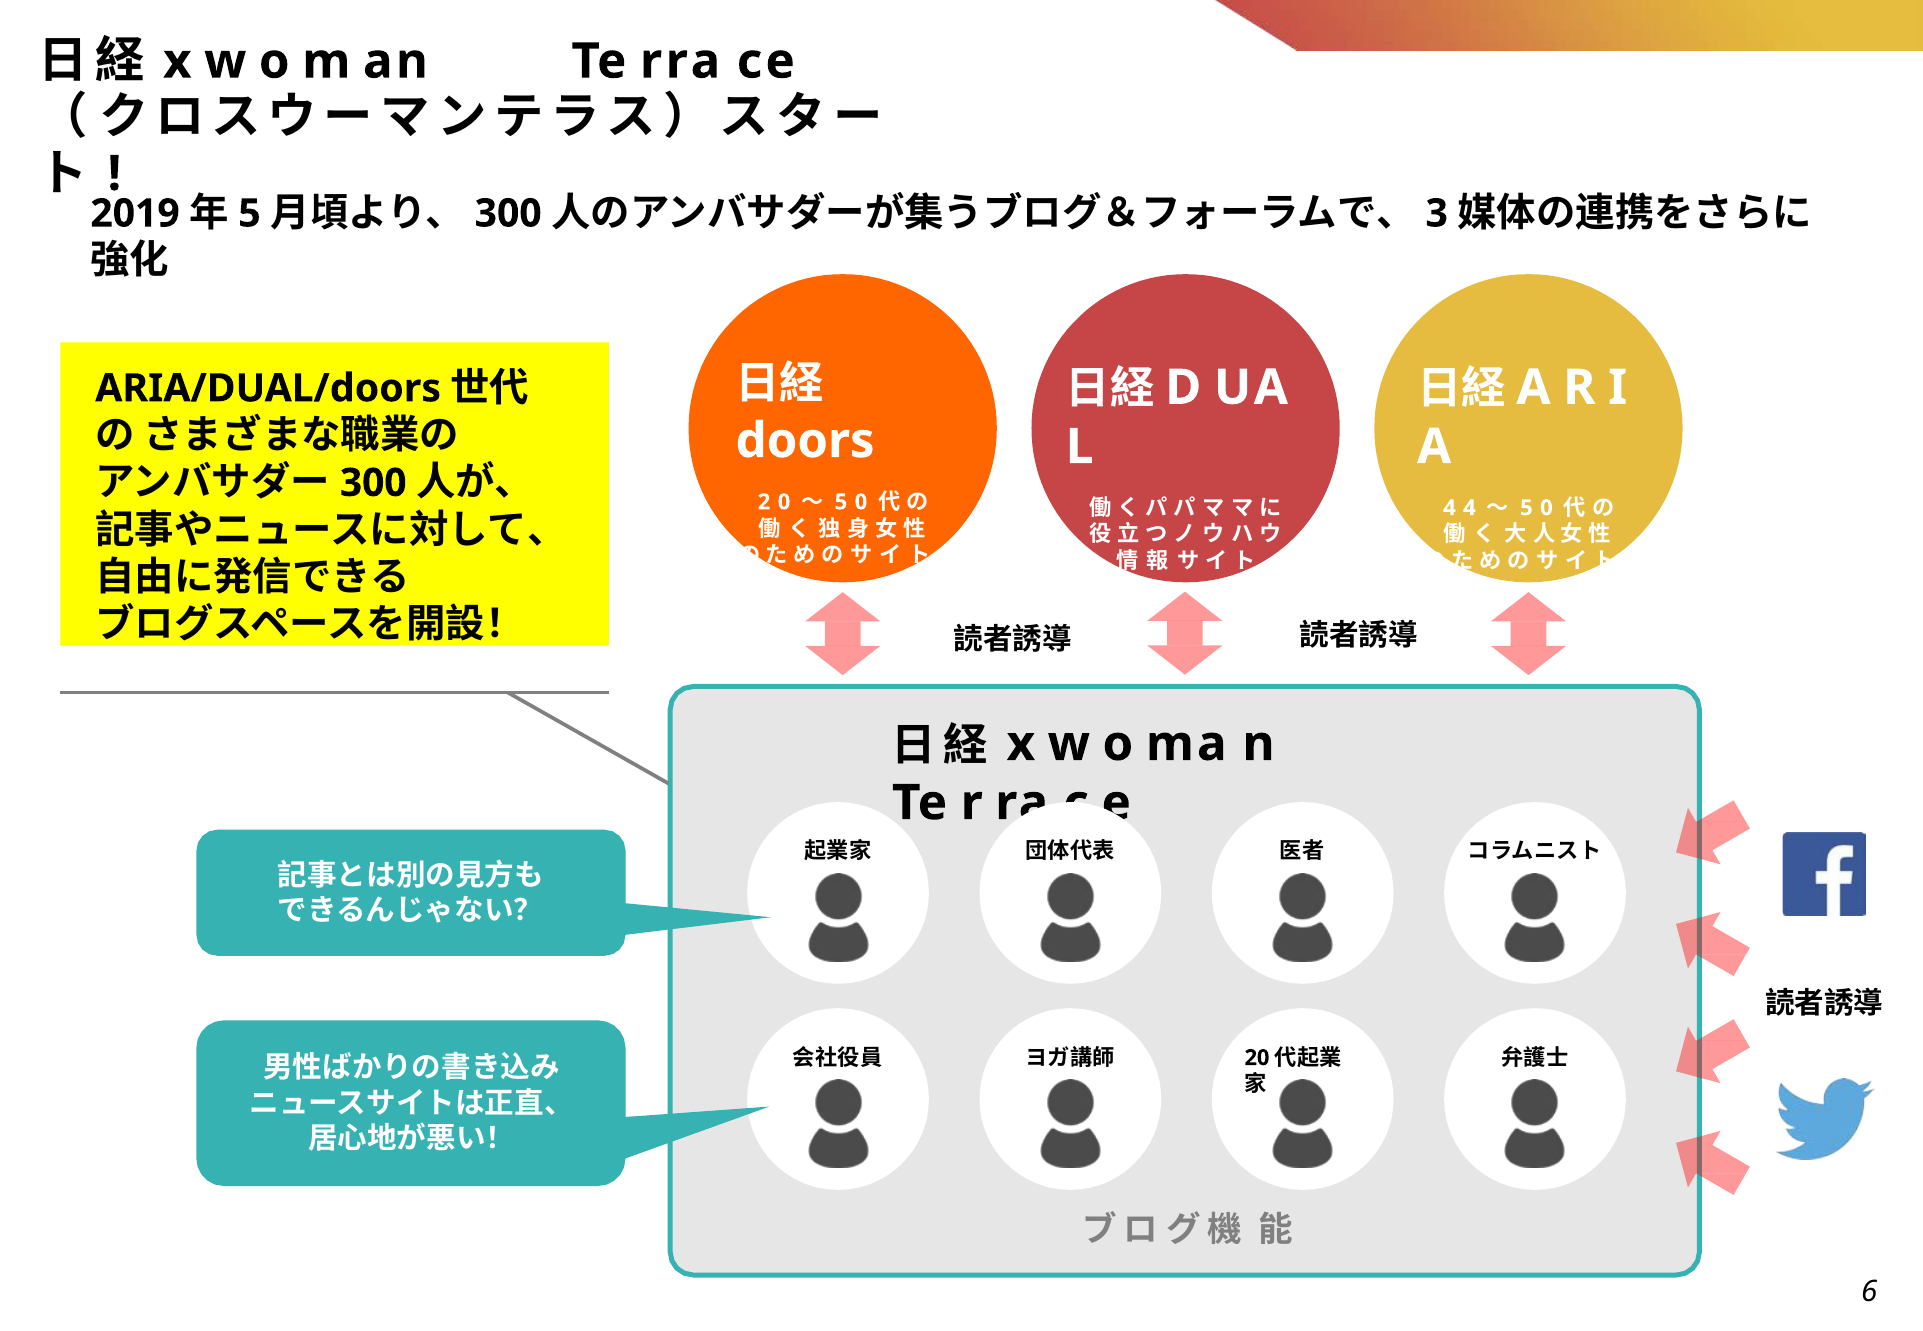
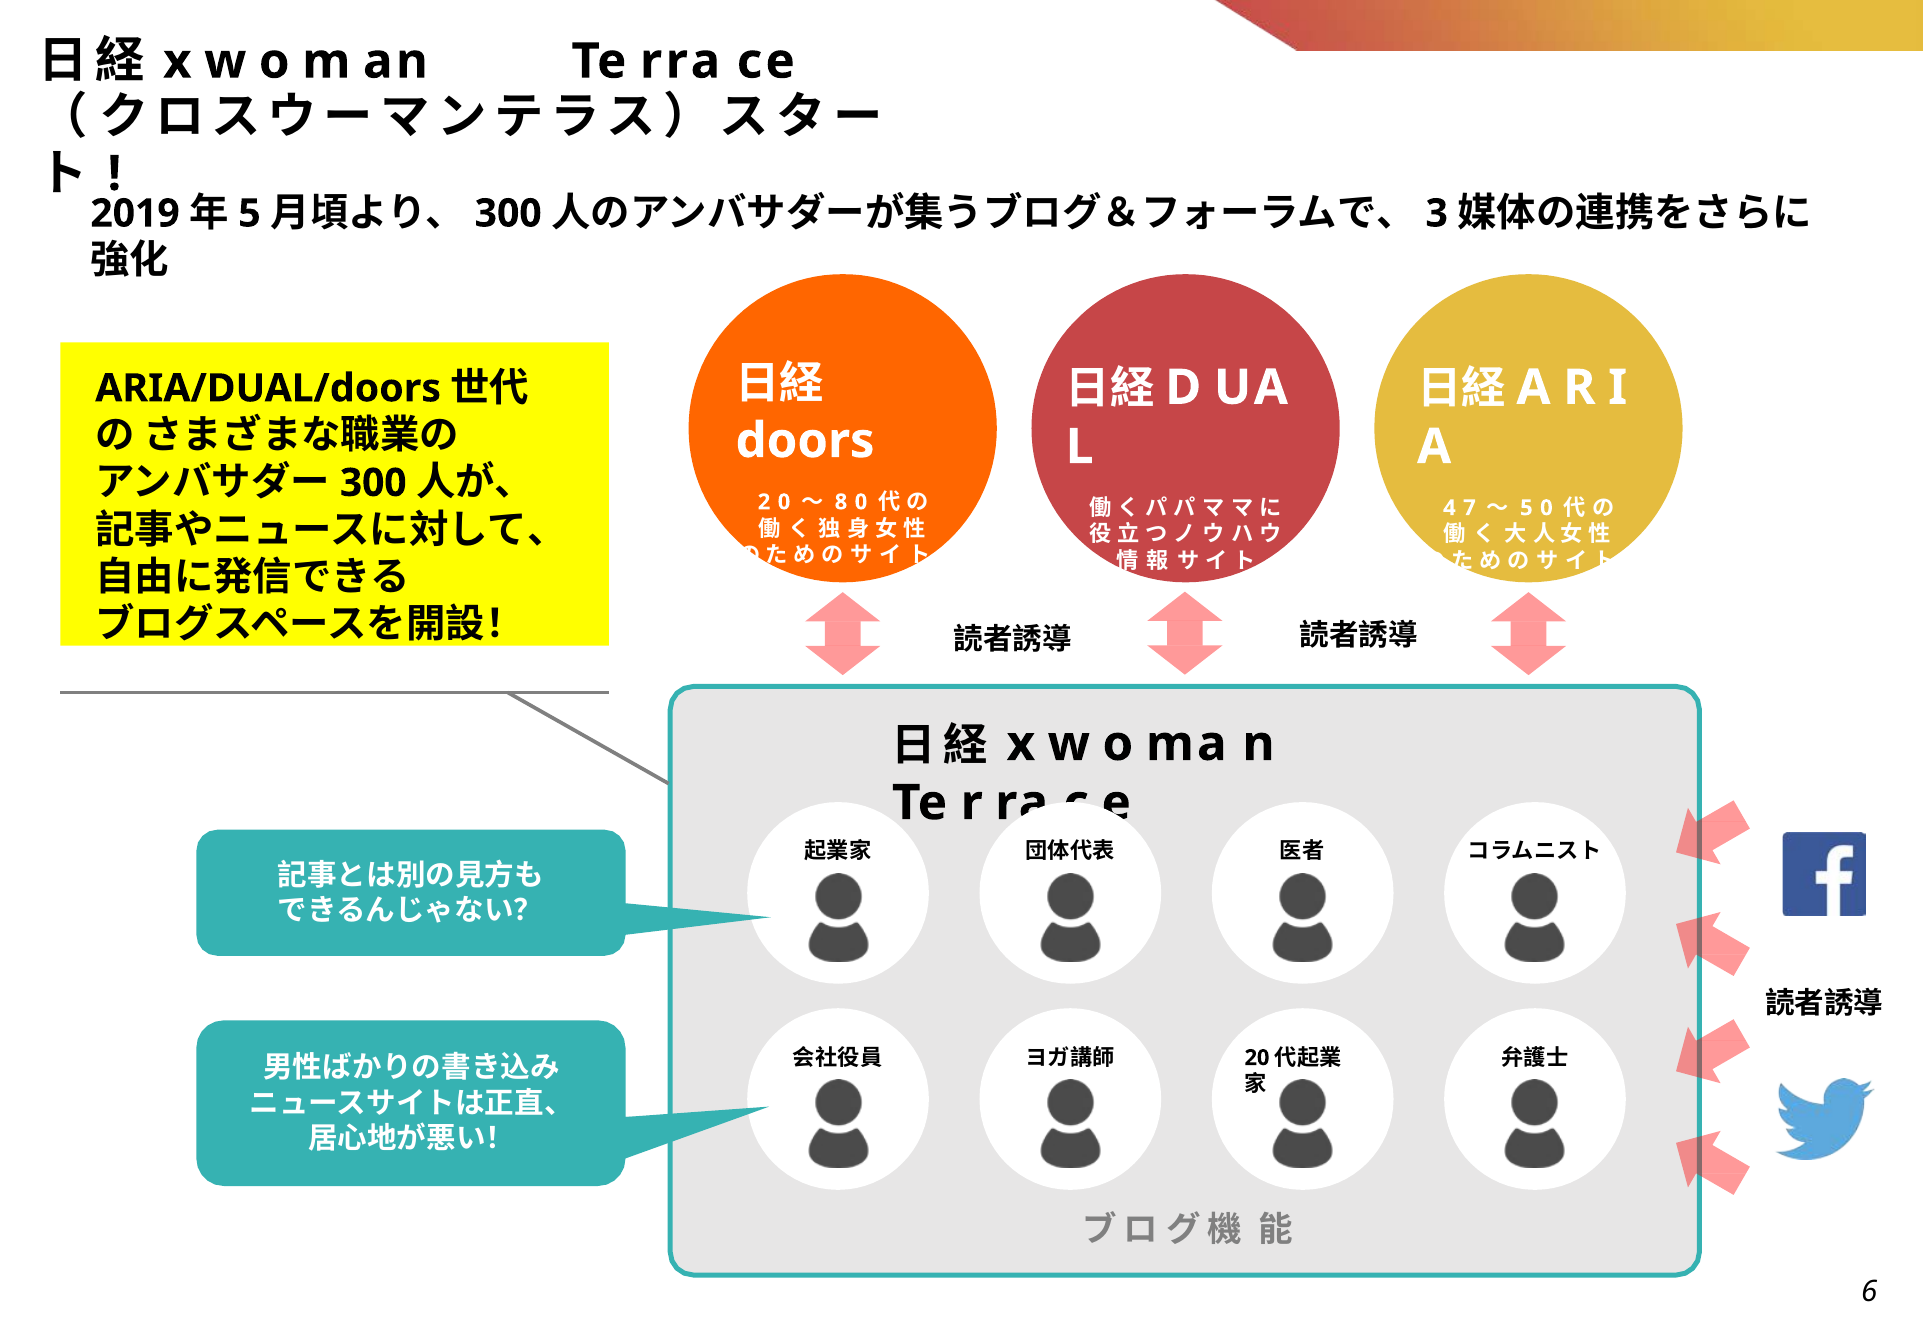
5 at (841, 502): 5 -> 8
4 4: 4 -> 7
